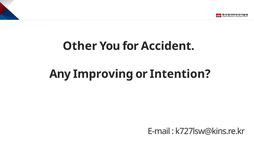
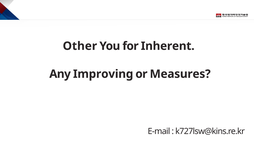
Accident: Accident -> Inherent
Intention: Intention -> Measures
